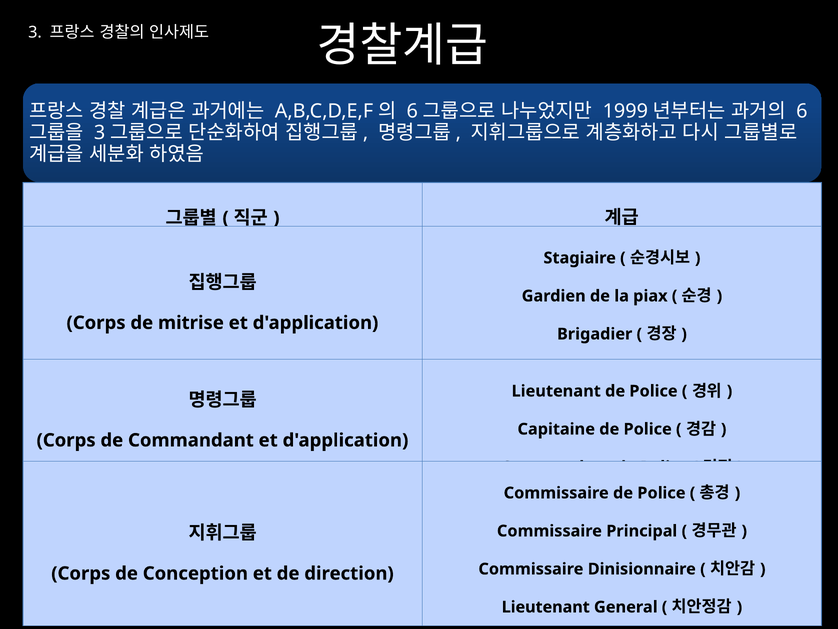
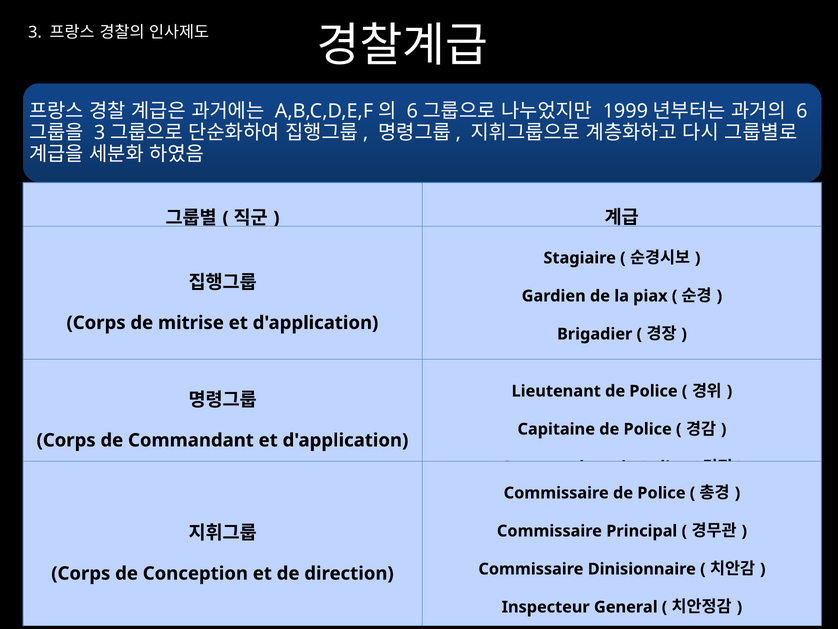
Lieutenant at (546, 607): Lieutenant -> Inspecteur
